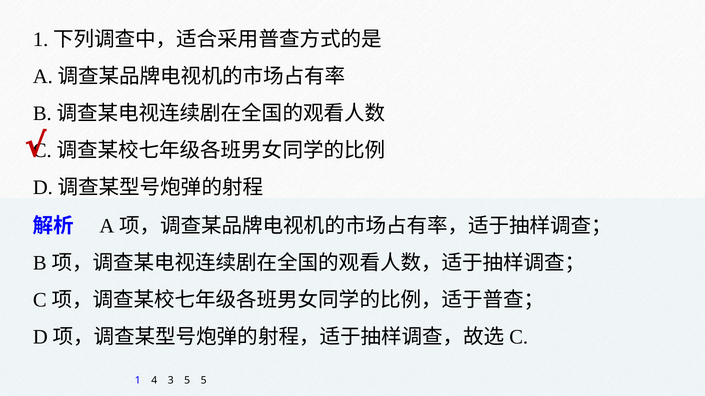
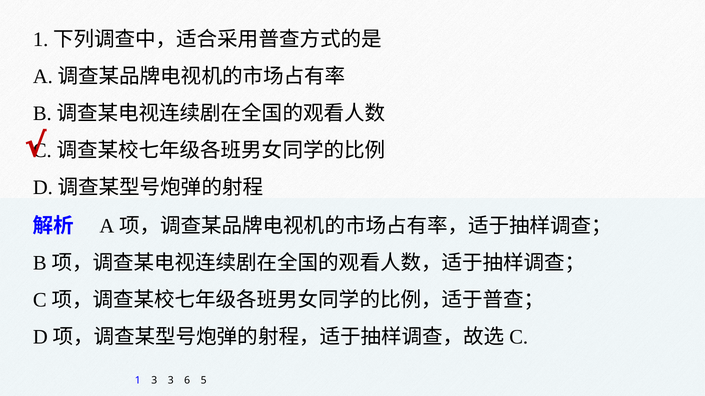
1 4: 4 -> 3
3 5: 5 -> 6
